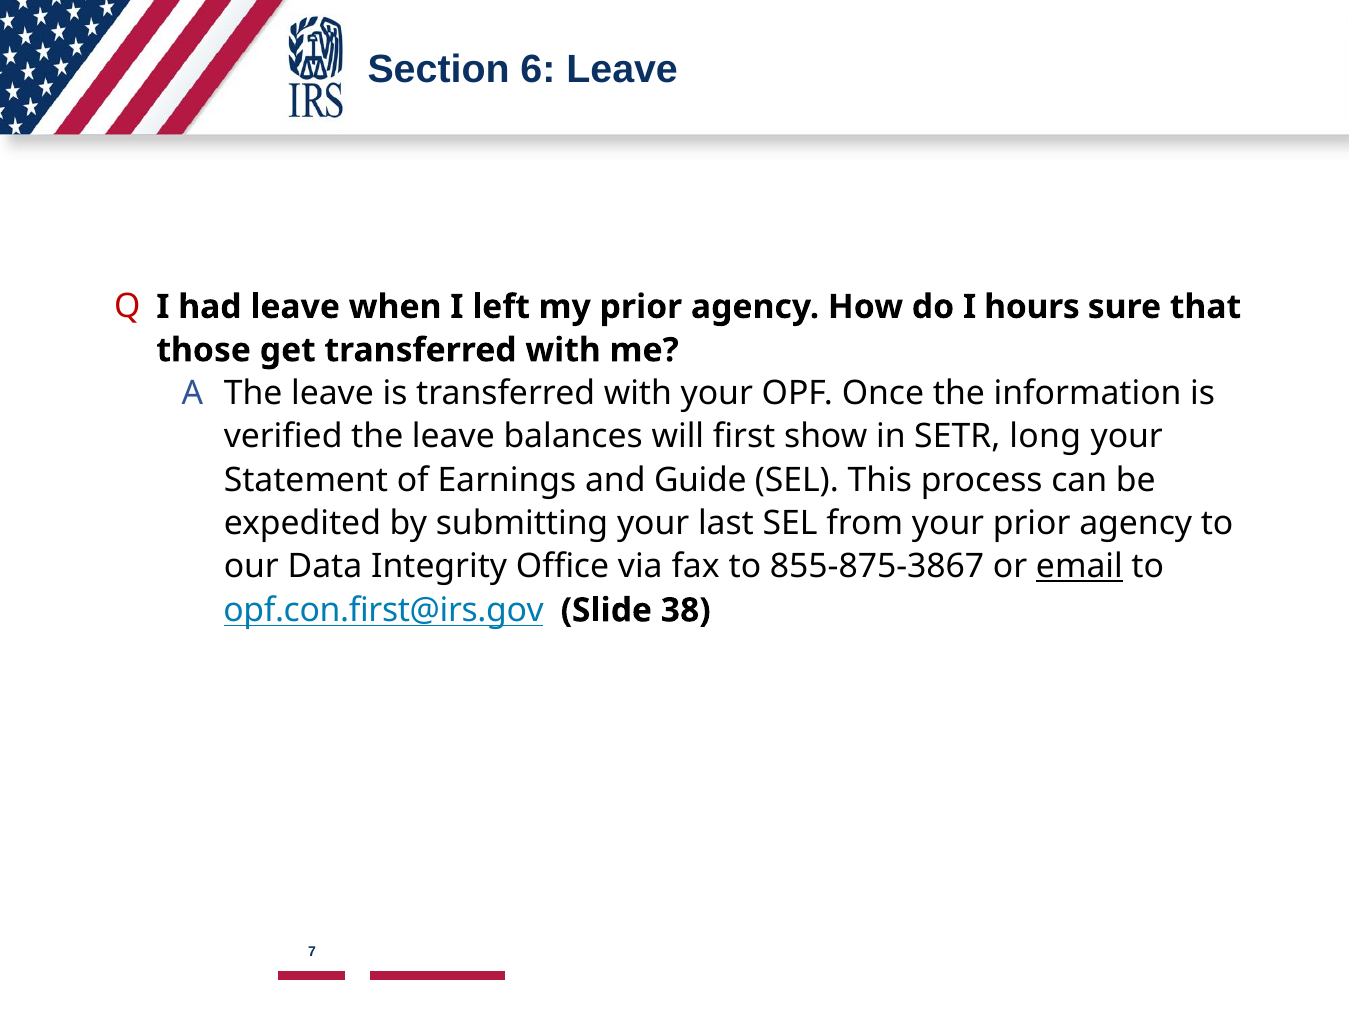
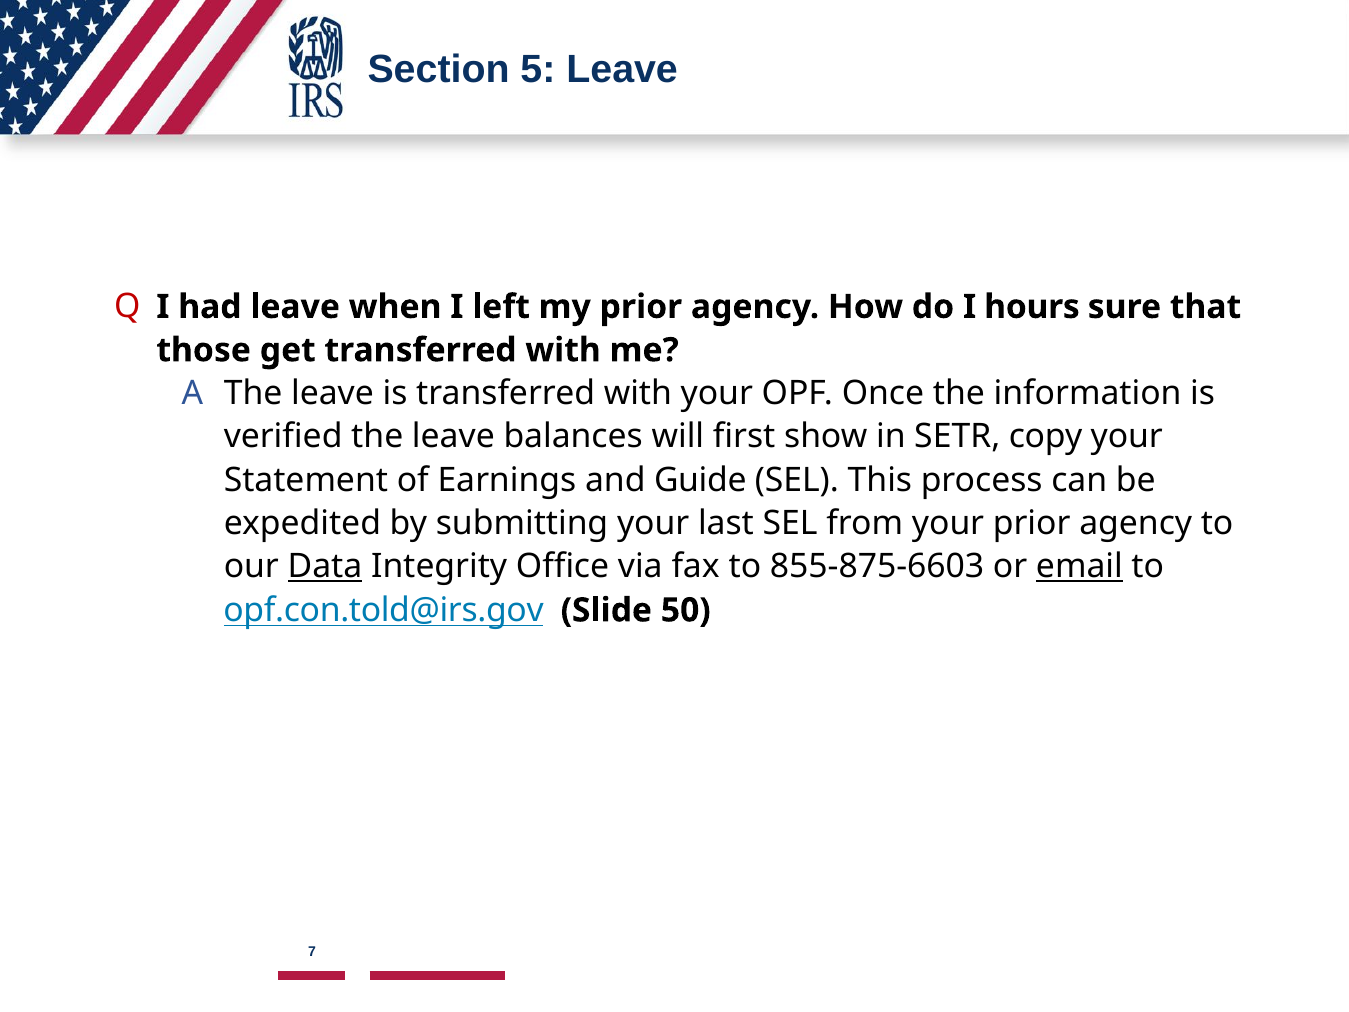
6: 6 -> 5
long: long -> copy
Data underline: none -> present
855-875-3867: 855-875-3867 -> 855-875-6603
opf.con.first@irs.gov: opf.con.first@irs.gov -> opf.con.told@irs.gov
38: 38 -> 50
